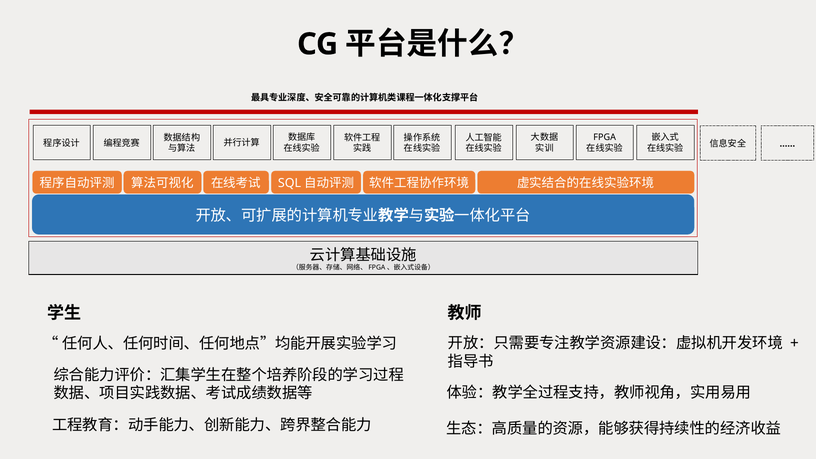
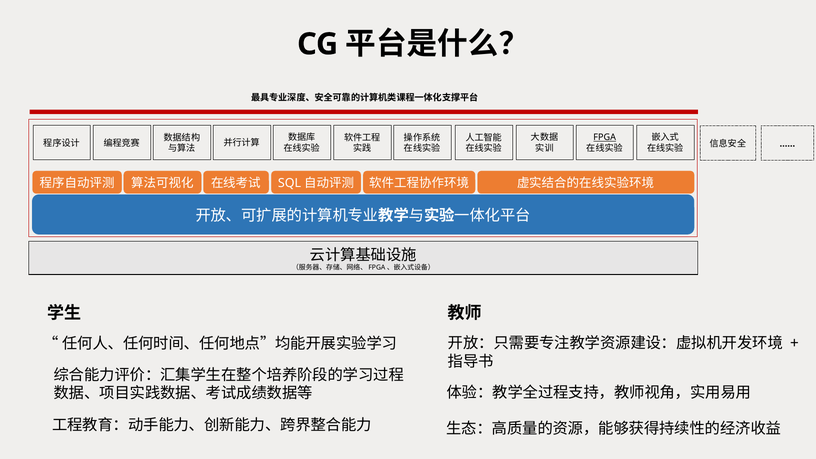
FPGA underline: none -> present
